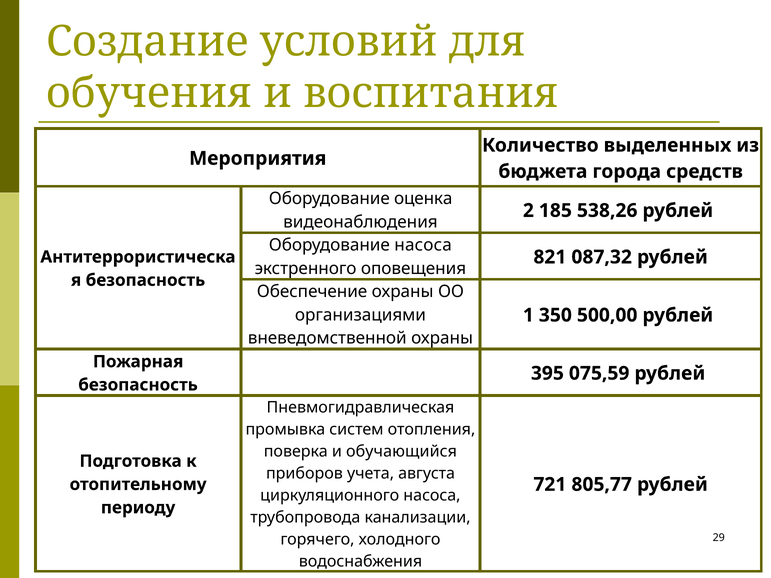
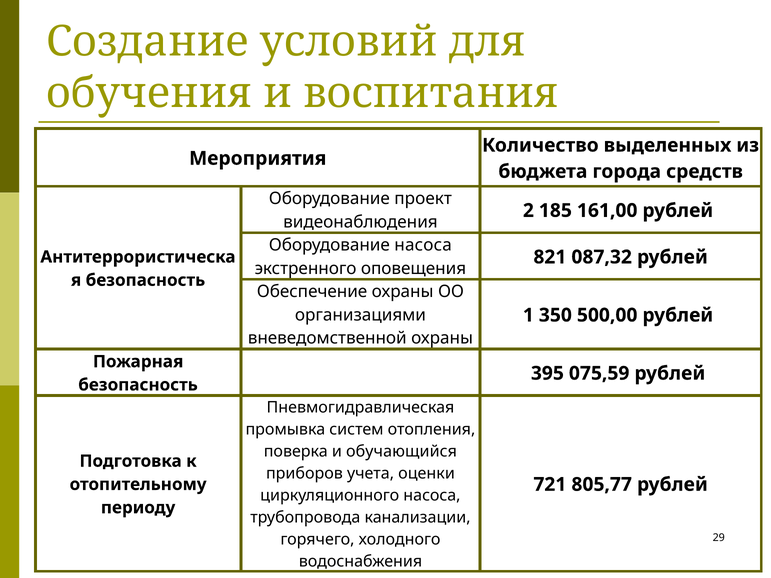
оценка: оценка -> проект
538,26: 538,26 -> 161,00
августа: августа -> оценки
